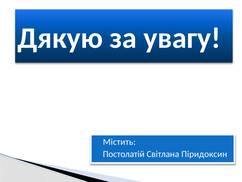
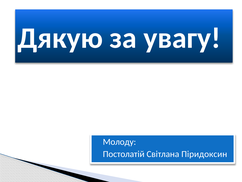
Містить: Містить -> Молоду
